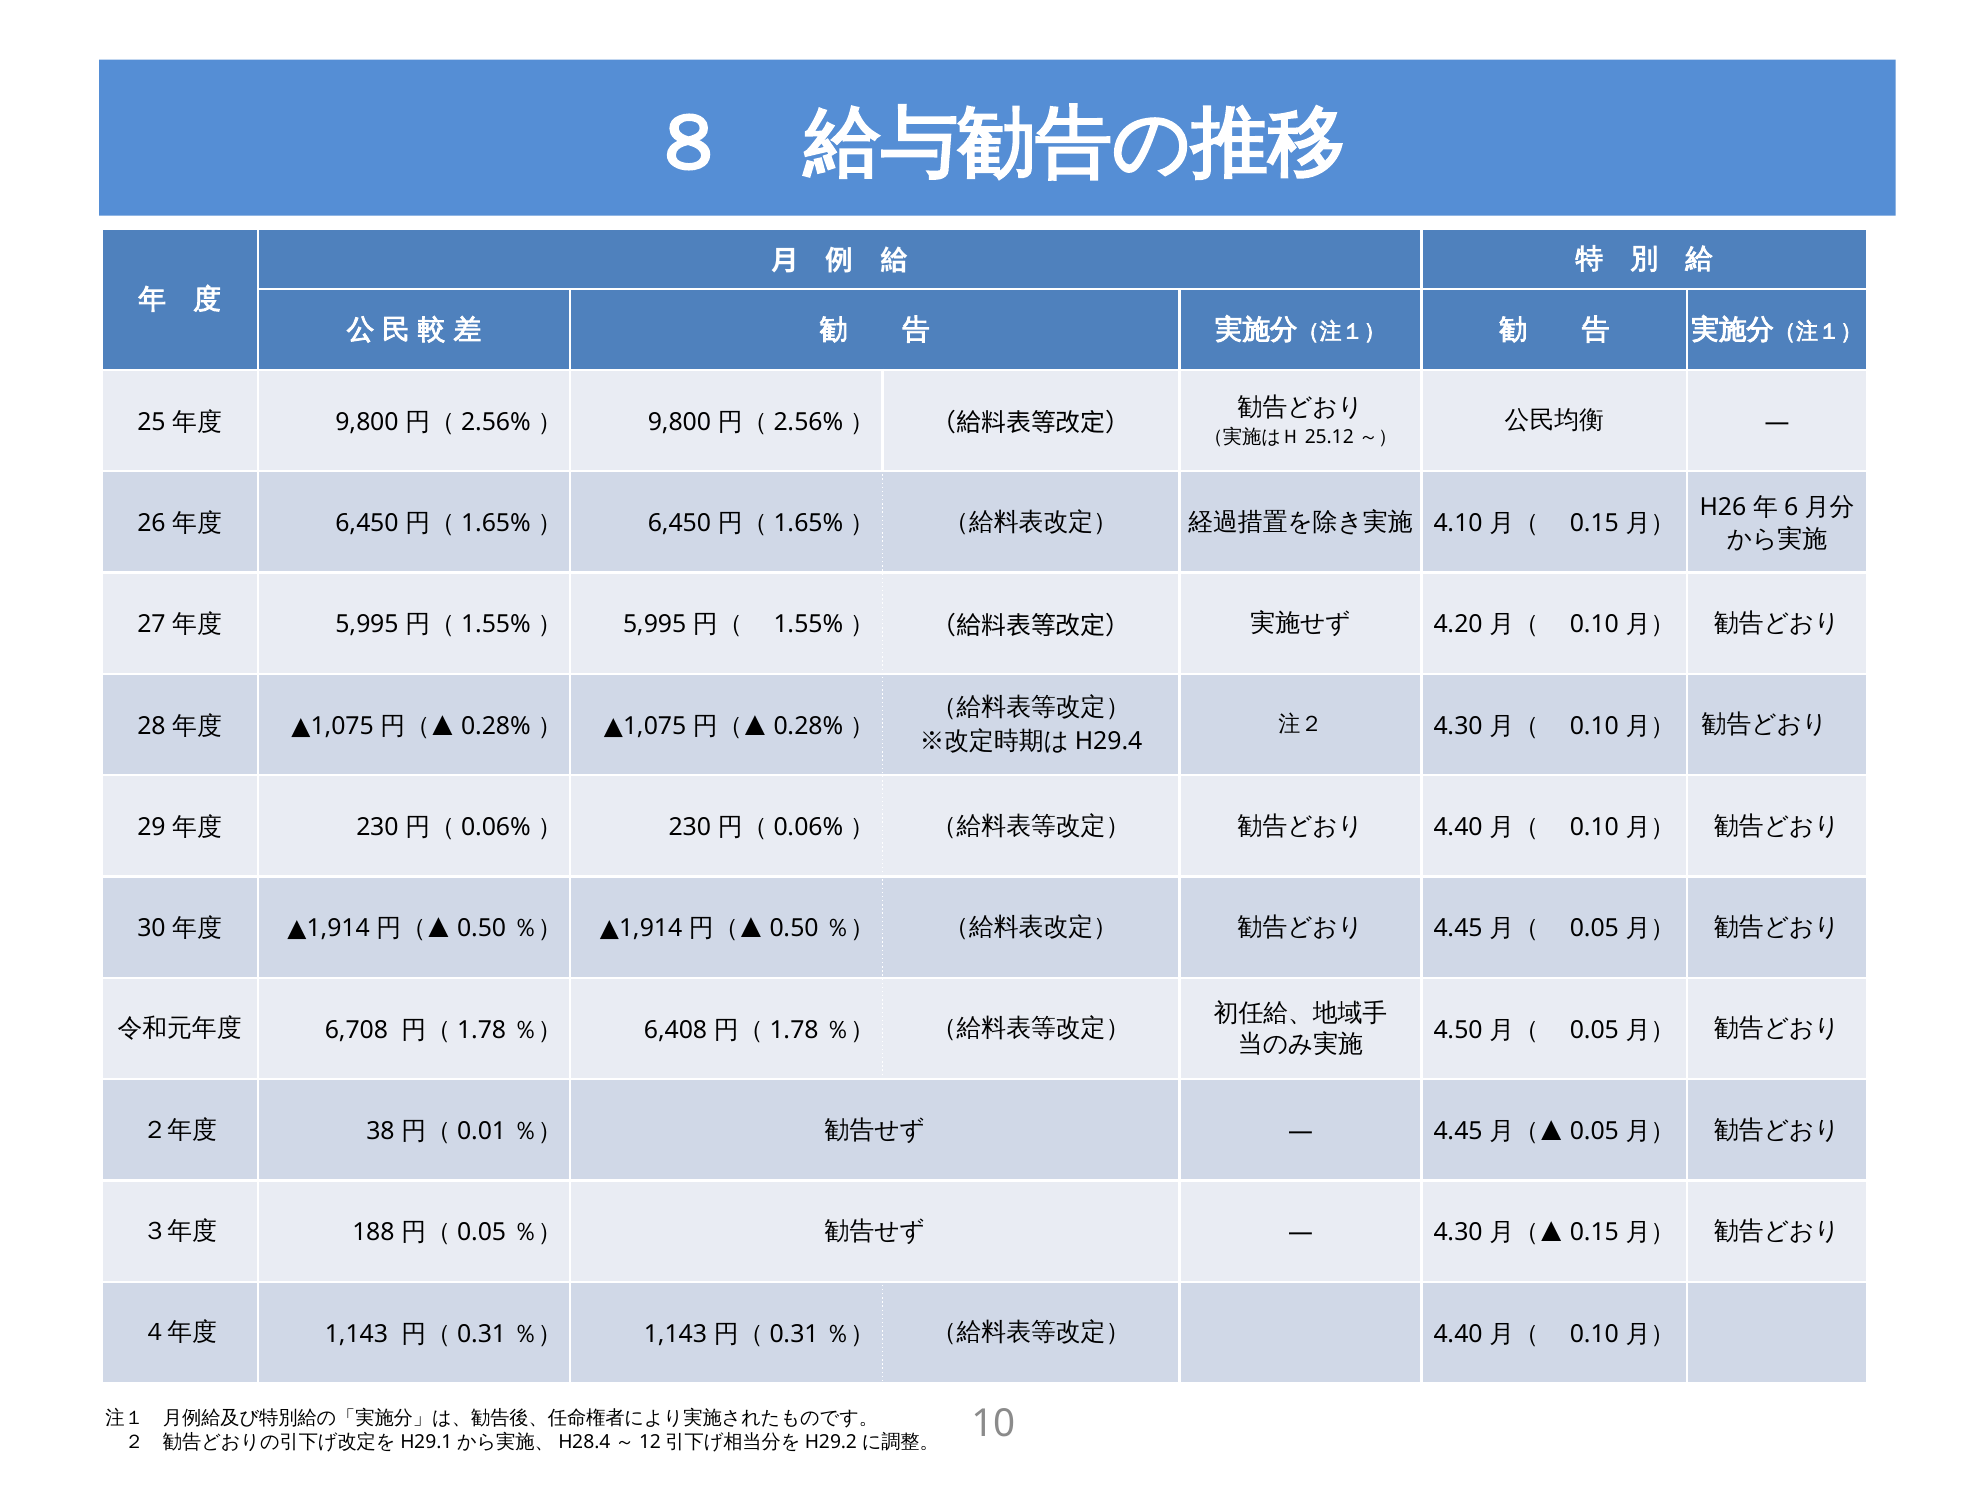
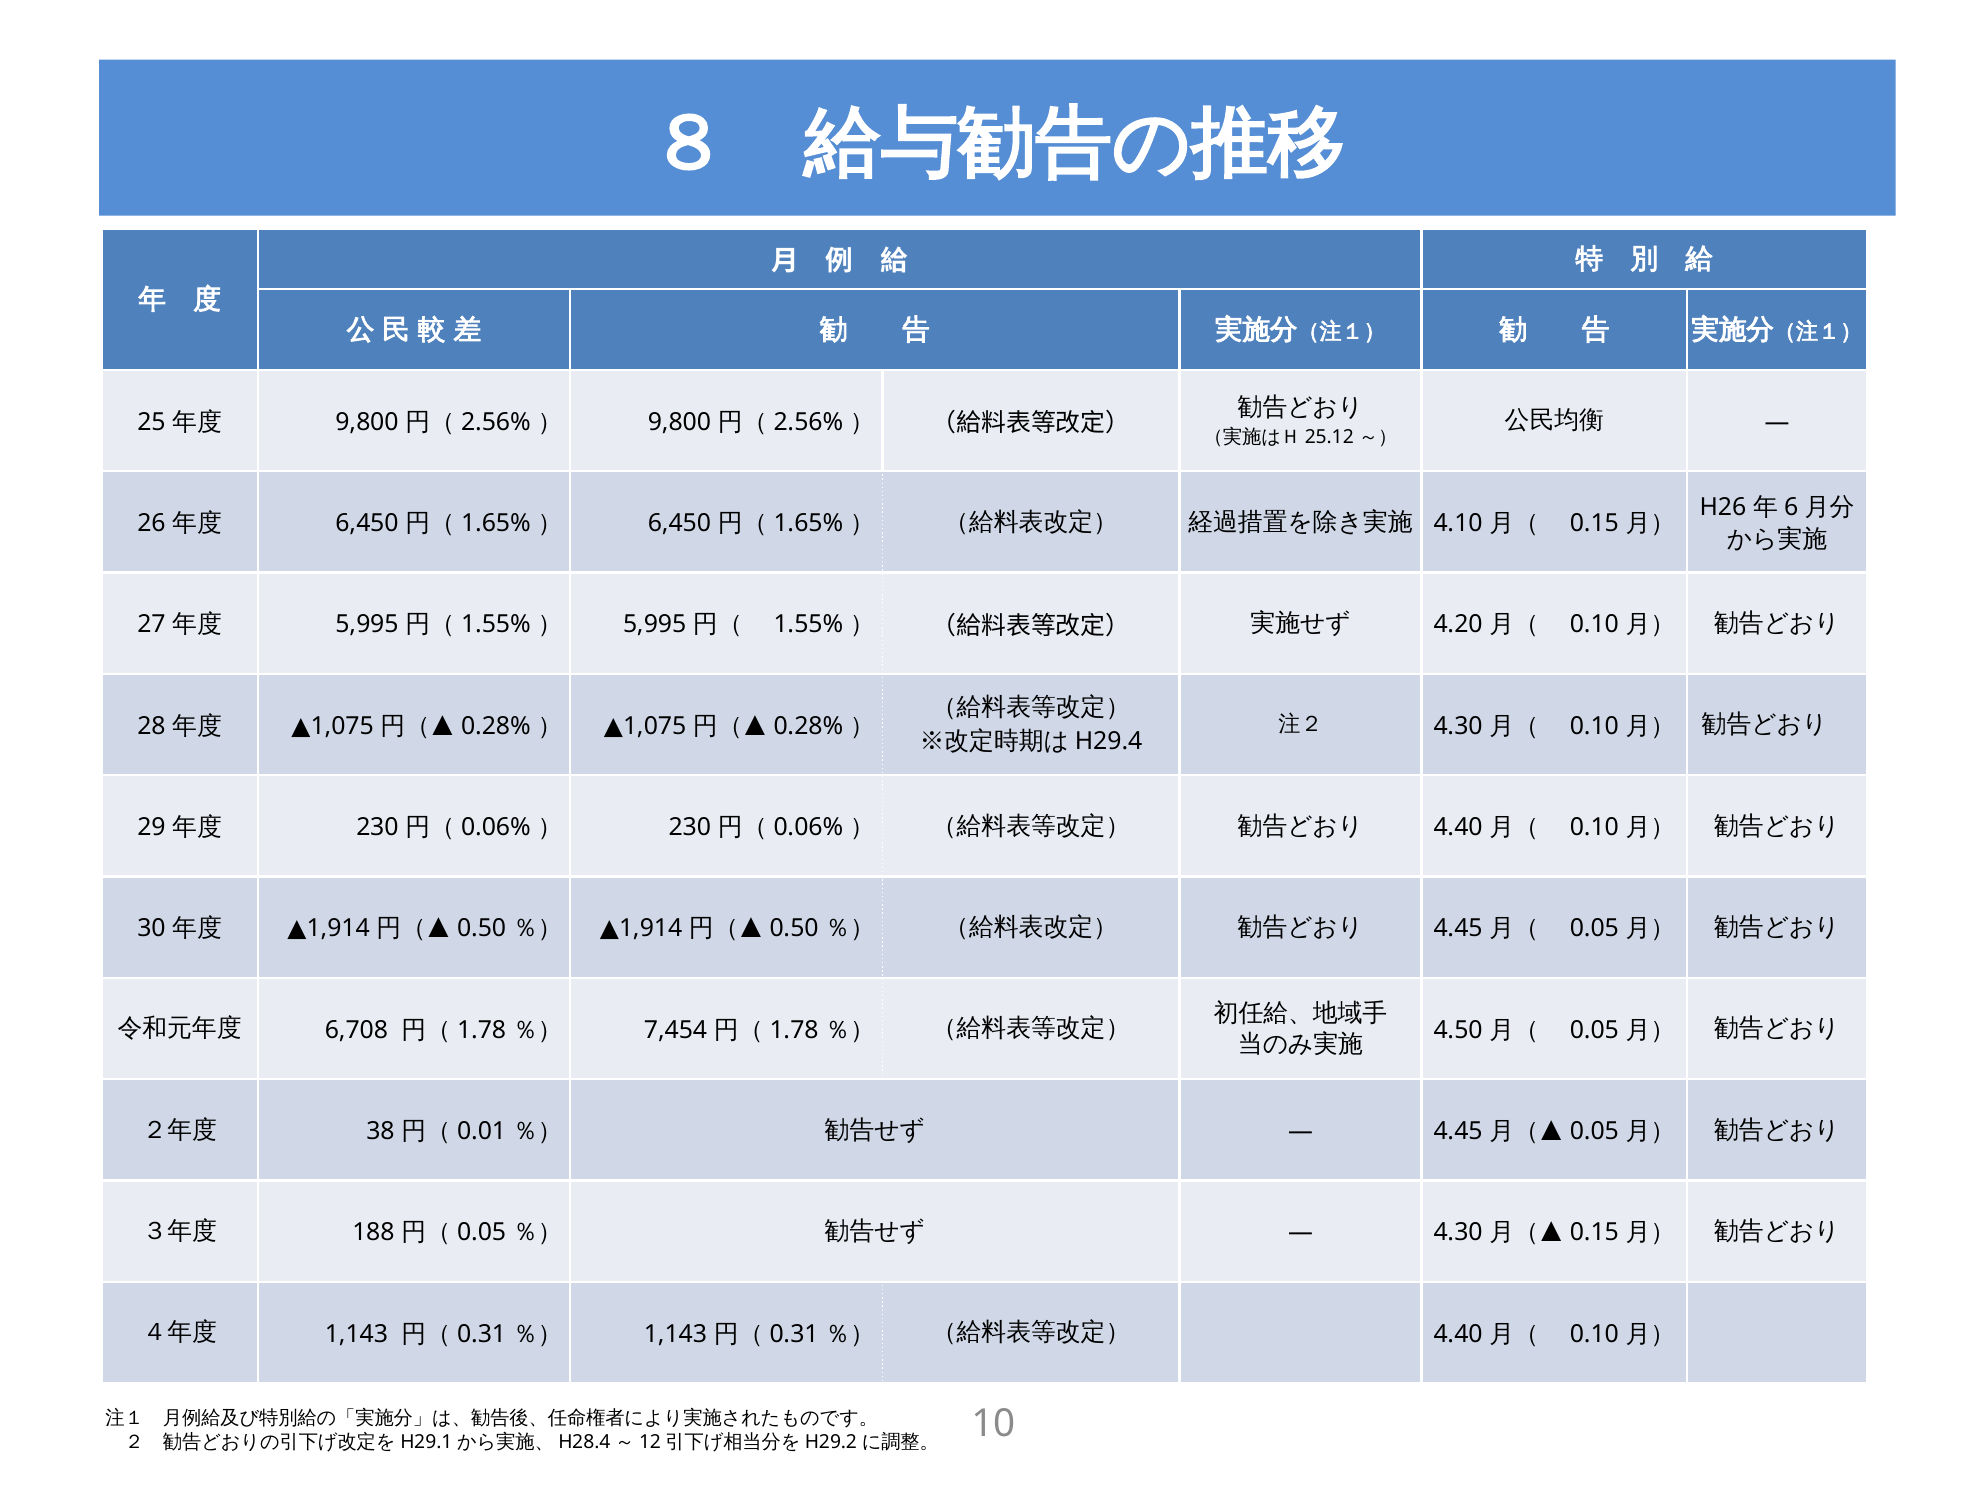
6,408: 6,408 -> 7,454
